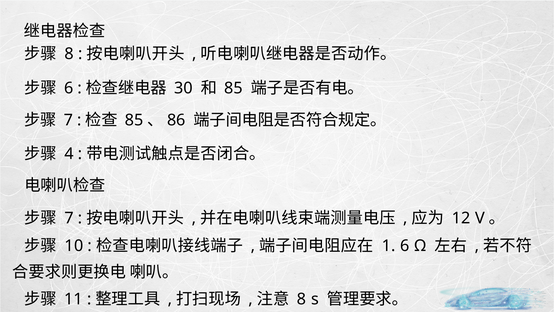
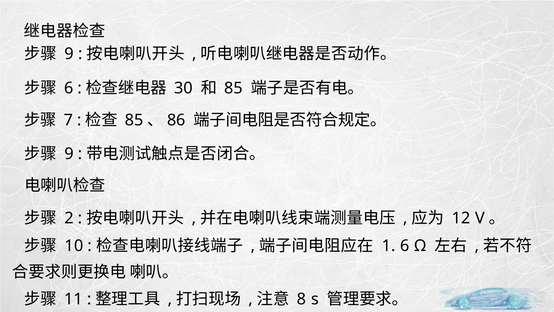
8 at (69, 54): 8 -> 9
4 at (69, 154): 4 -> 9
7 at (69, 218): 7 -> 2
